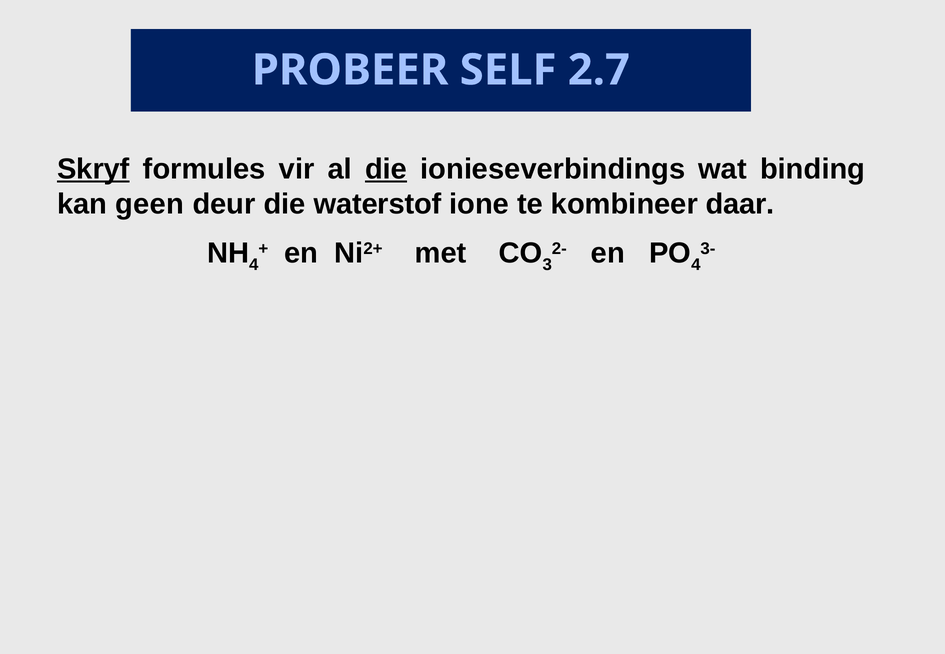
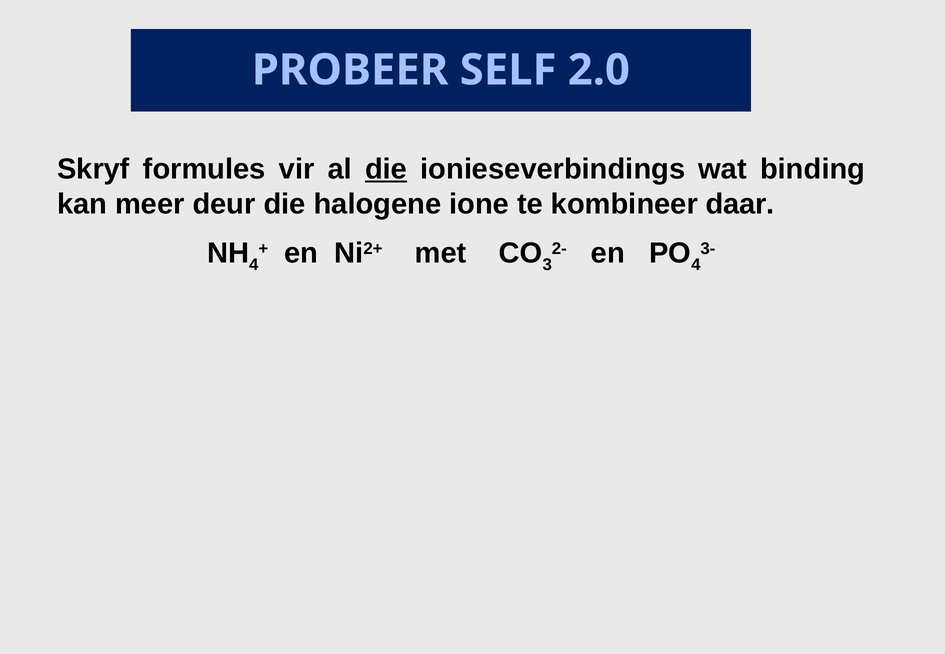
2.7: 2.7 -> 2.0
Skryf underline: present -> none
geen: geen -> meer
waterstof: waterstof -> halogene
